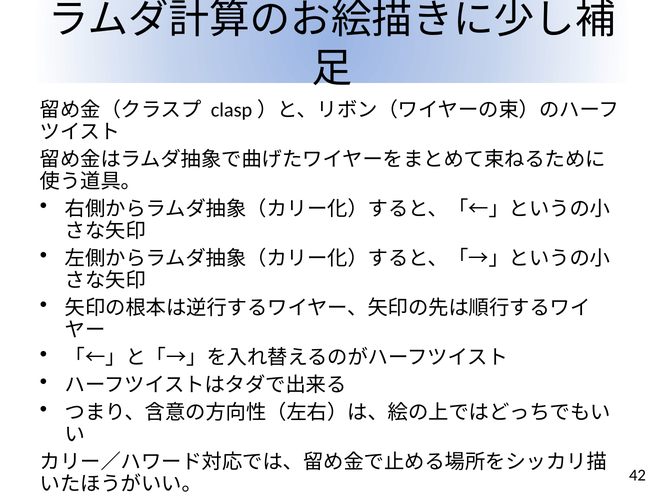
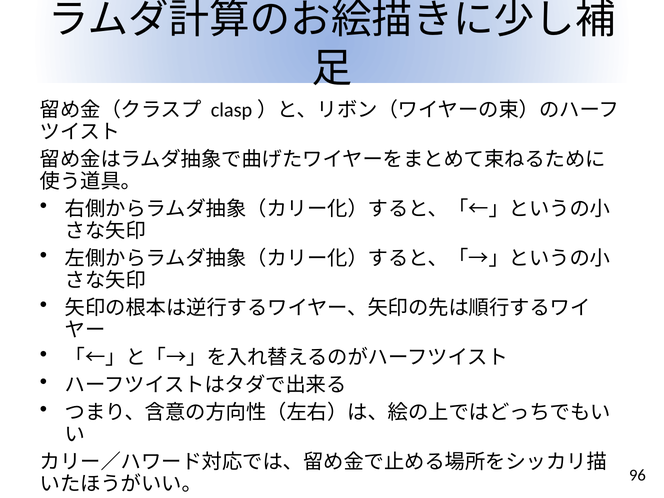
42: 42 -> 96
